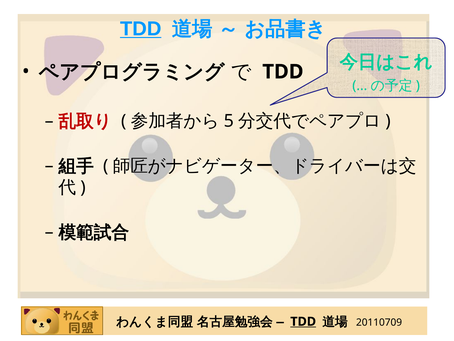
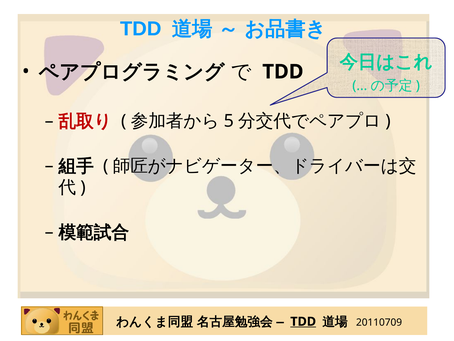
TDD at (141, 29) underline: present -> none
